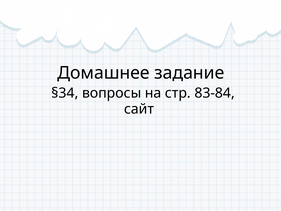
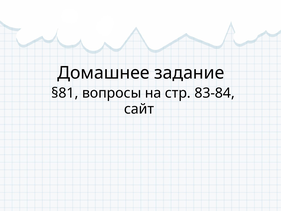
§34: §34 -> §81
